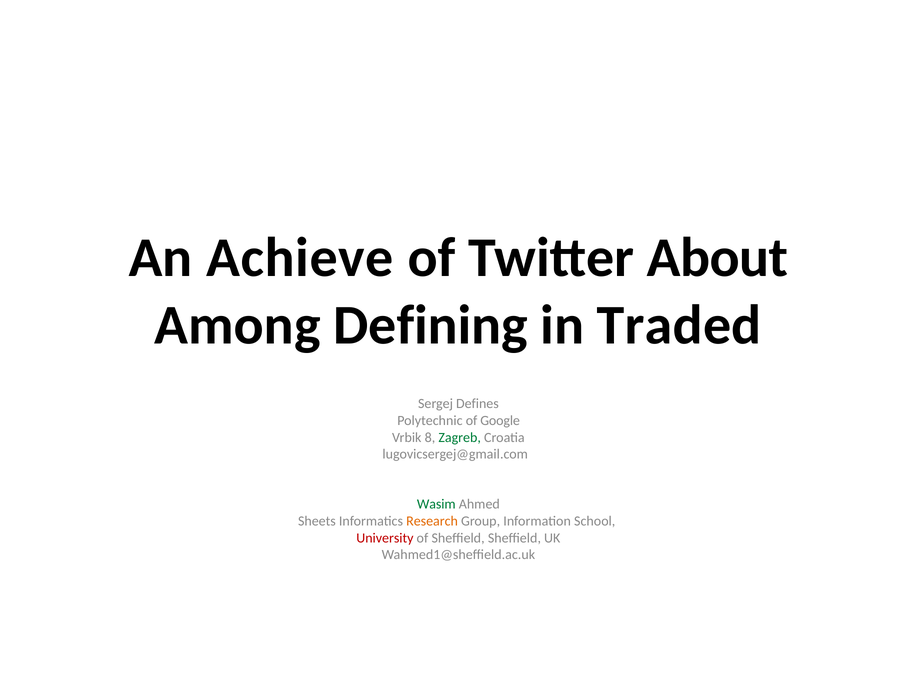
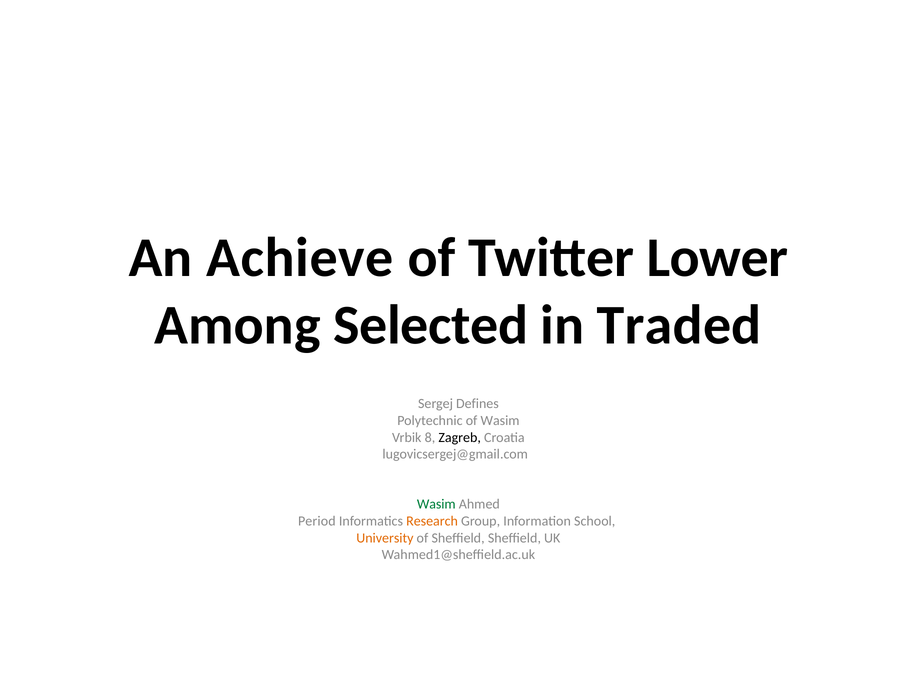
About: About -> Lower
Defining: Defining -> Selected
of Google: Google -> Wasim
Zagreb colour: green -> black
Sheets: Sheets -> Period
University colour: red -> orange
